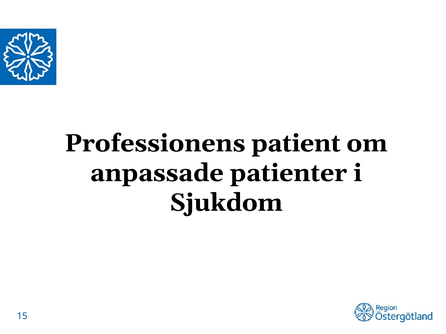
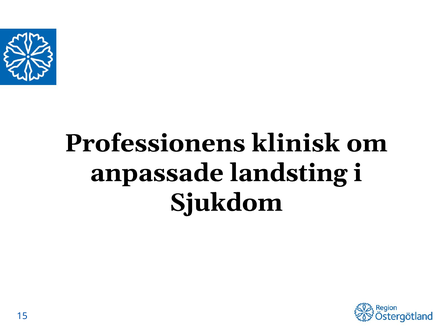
patient: patient -> klinisk
patienter: patienter -> landsting
